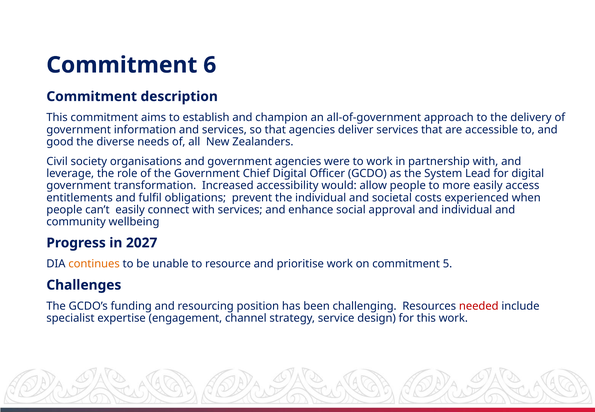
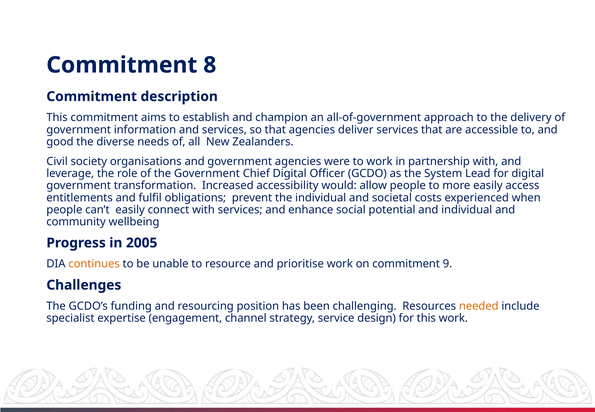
6: 6 -> 8
approval: approval -> potential
2027: 2027 -> 2005
5: 5 -> 9
needed colour: red -> orange
